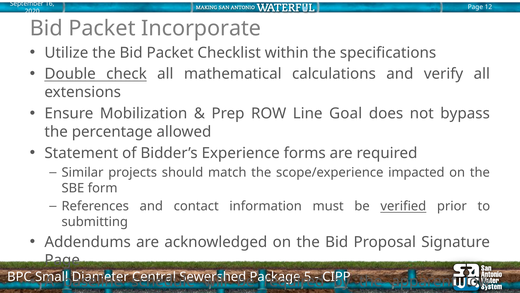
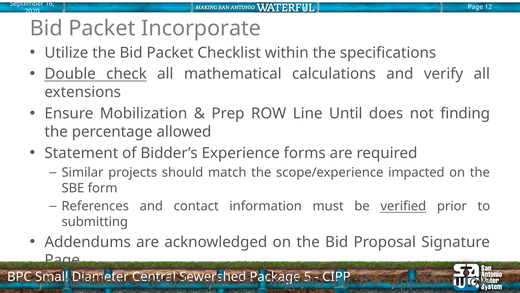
Goal: Goal -> Until
bypass: bypass -> finding
